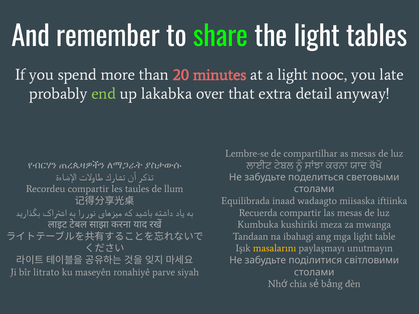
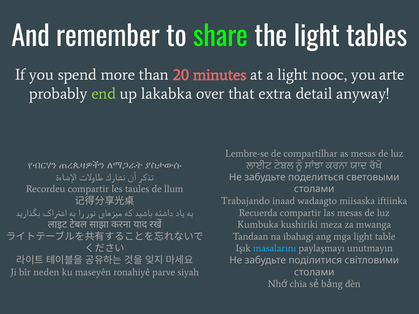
late: late -> arte
Equilibrada: Equilibrada -> Trabajando
masalarını colour: yellow -> light blue
litrato: litrato -> neden
